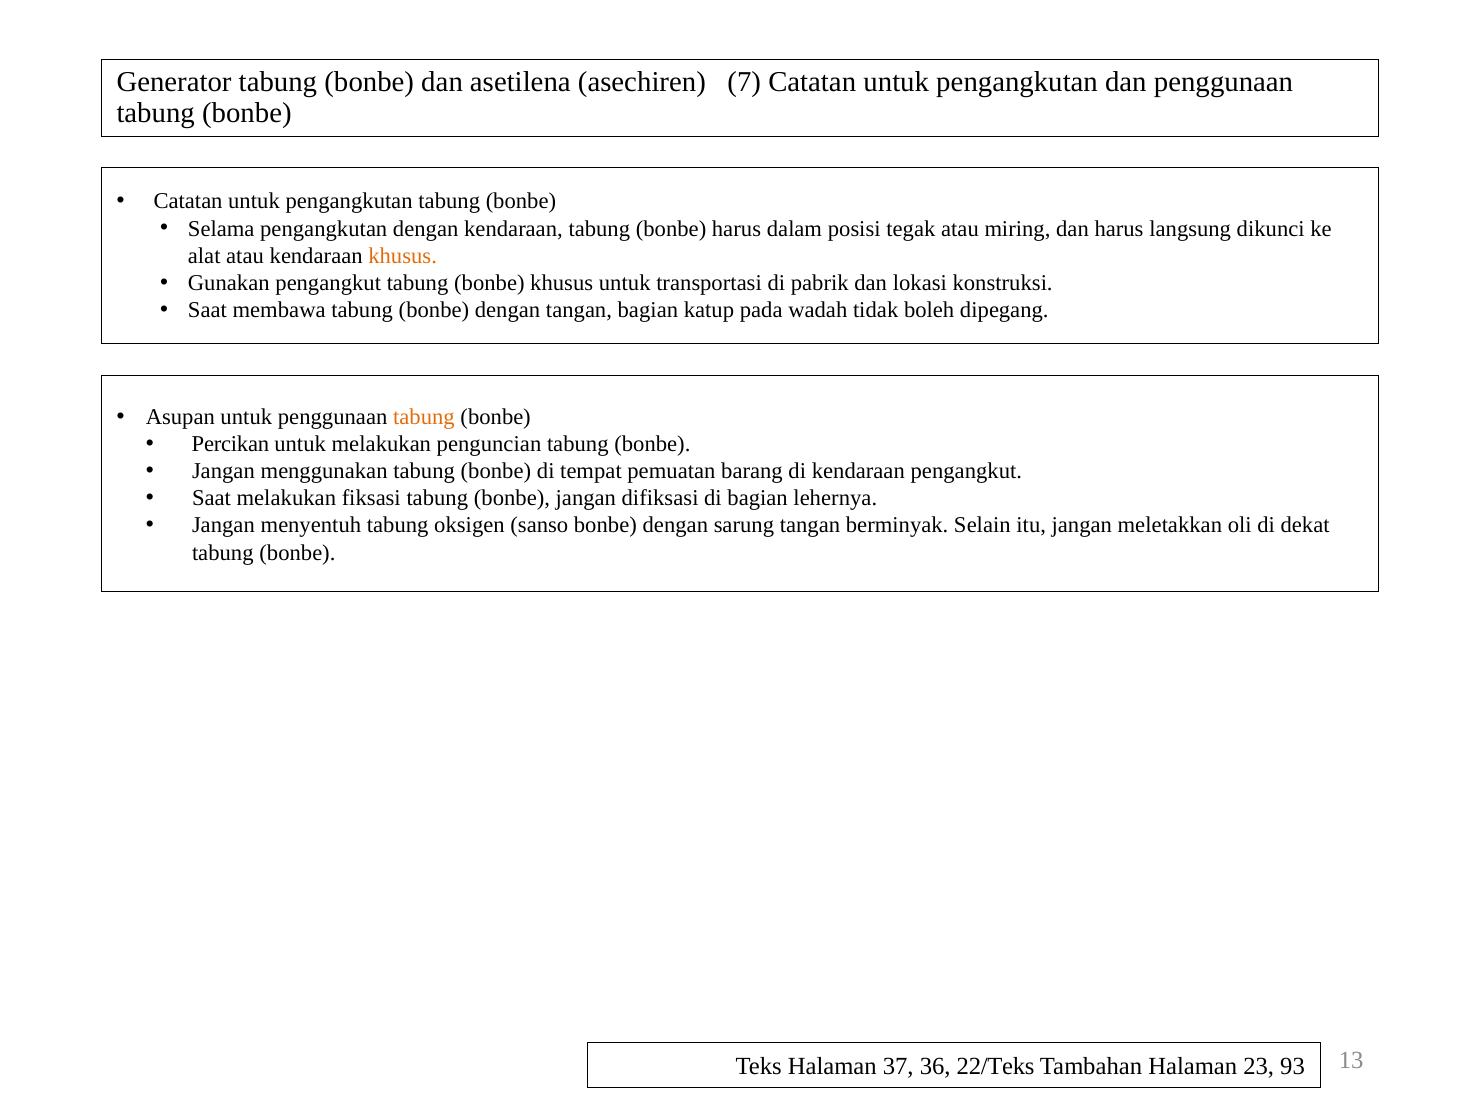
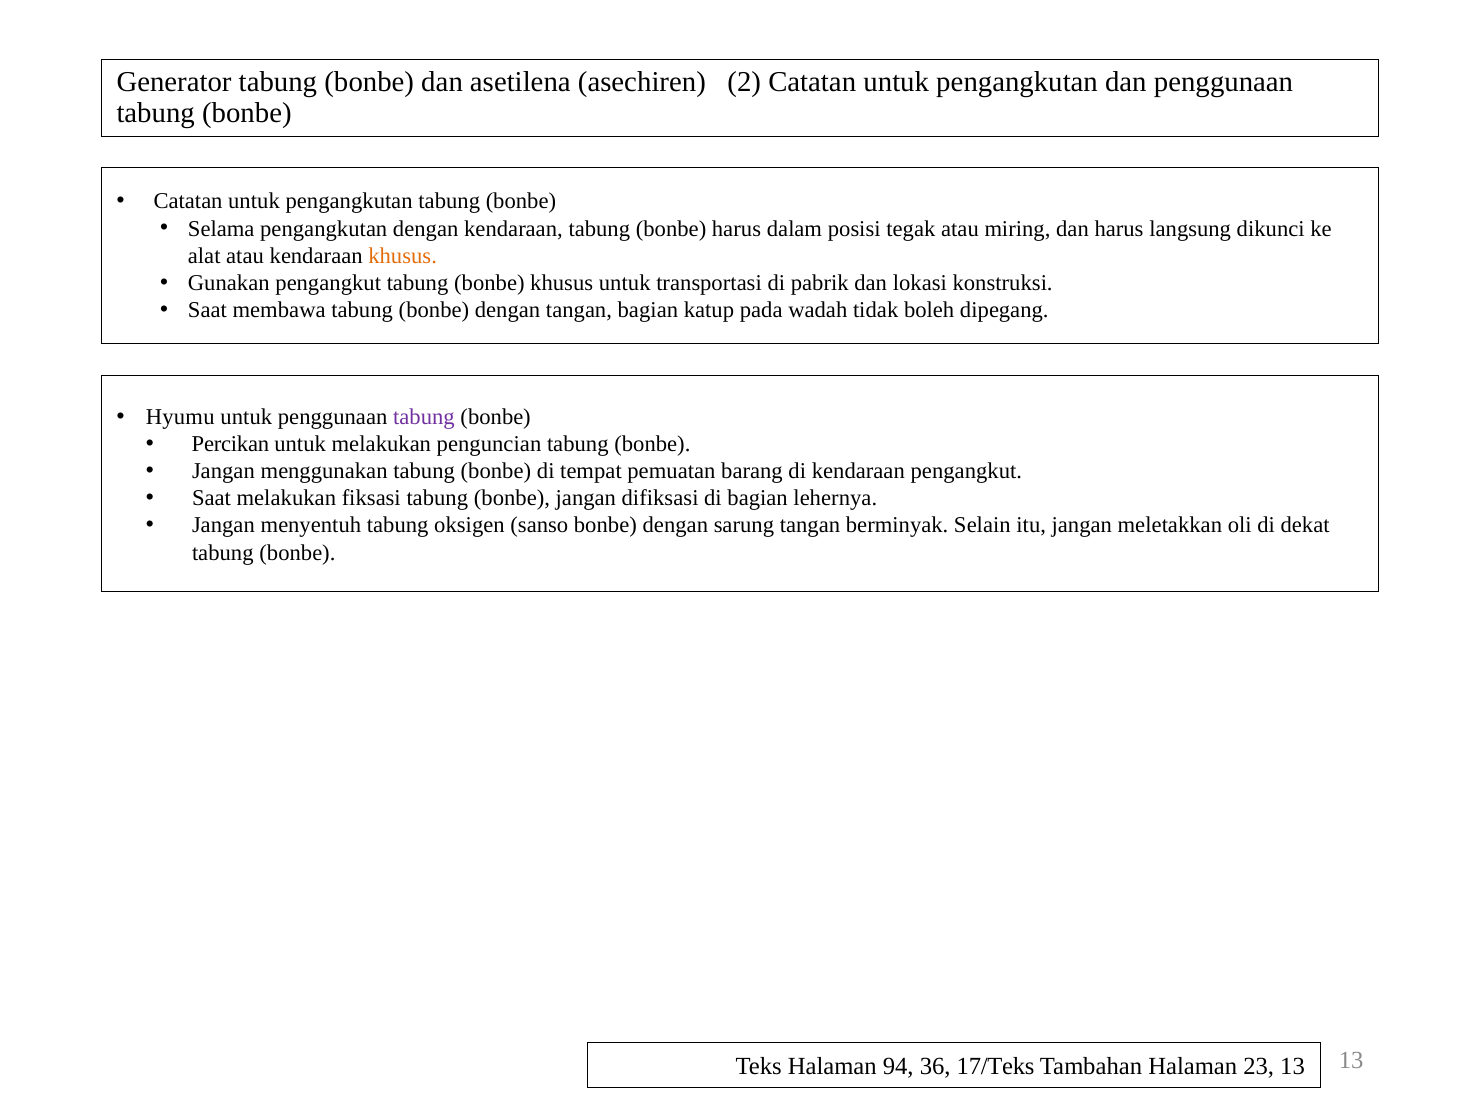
7: 7 -> 2
Asupan: Asupan -> Hyumu
tabung at (424, 417) colour: orange -> purple
37: 37 -> 94
22/Teks: 22/Teks -> 17/Teks
23 93: 93 -> 13
